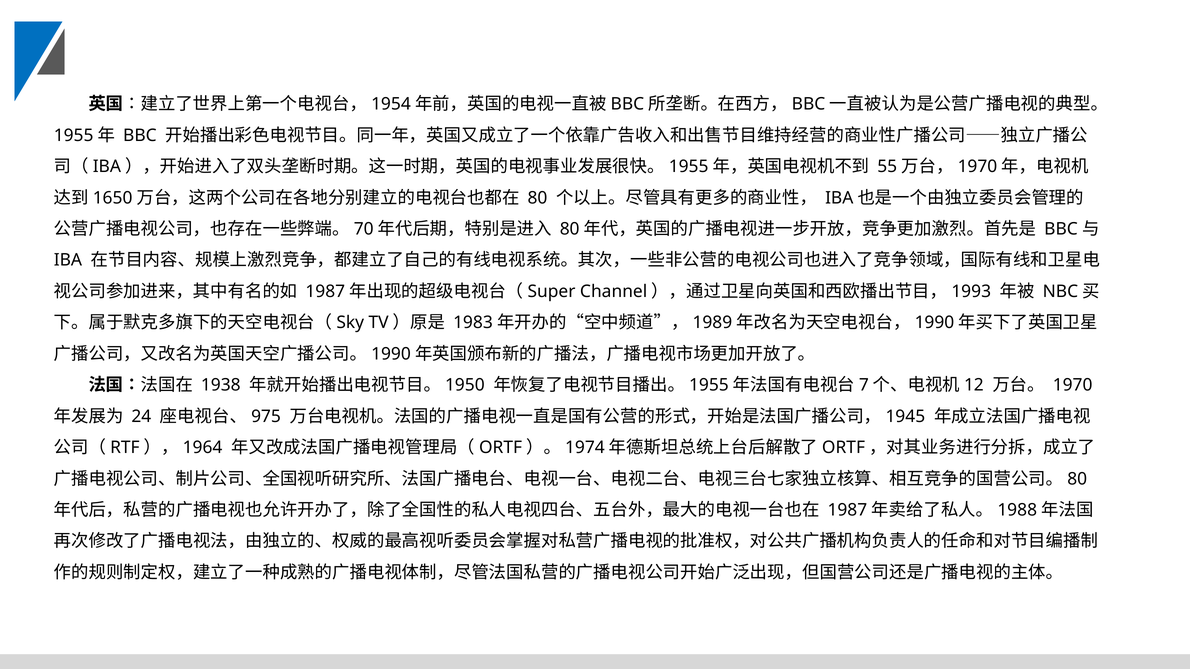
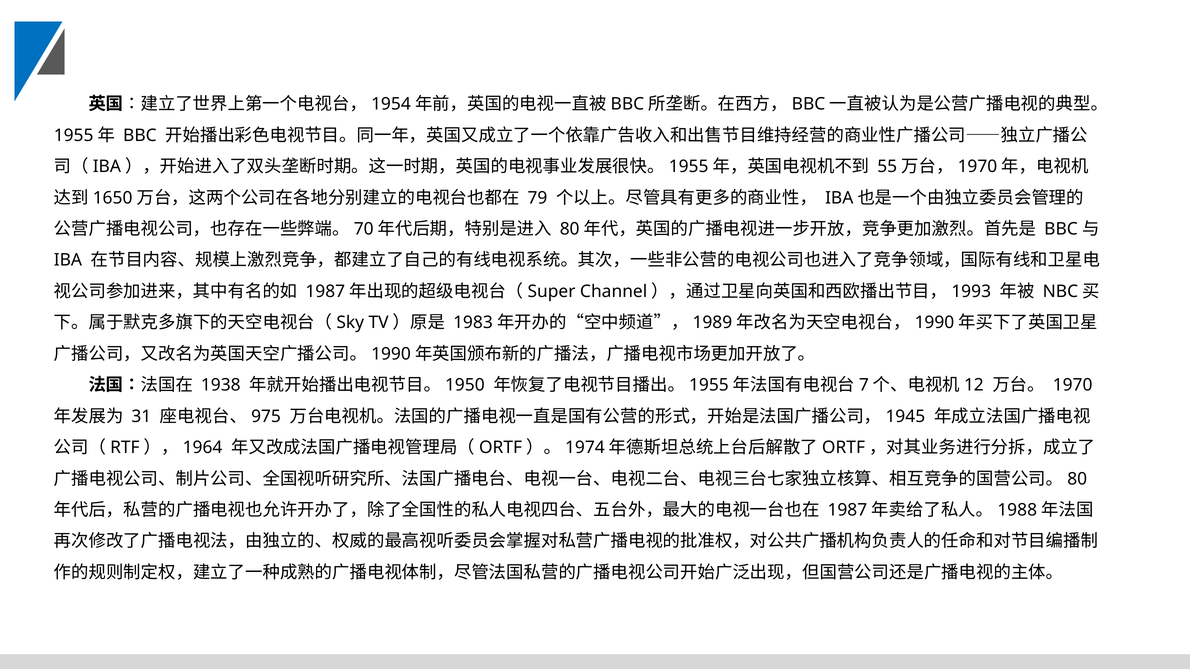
80: 80 -> 79
24: 24 -> 31
